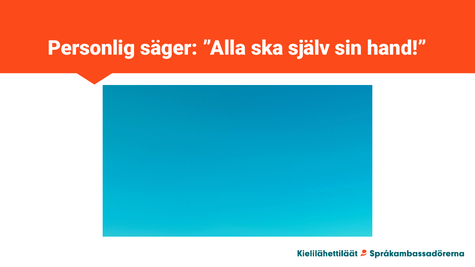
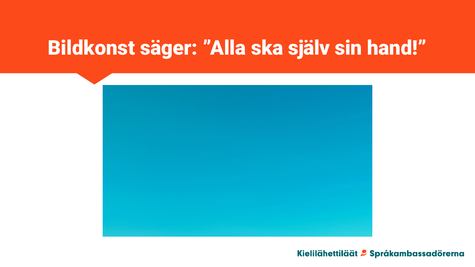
Personlig: Personlig -> Bildkonst
